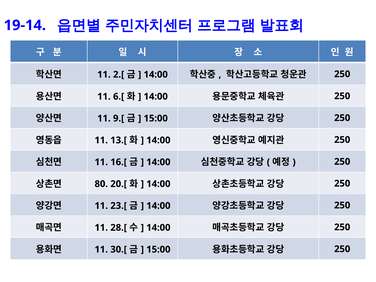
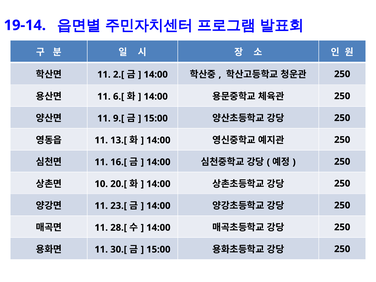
80: 80 -> 10
